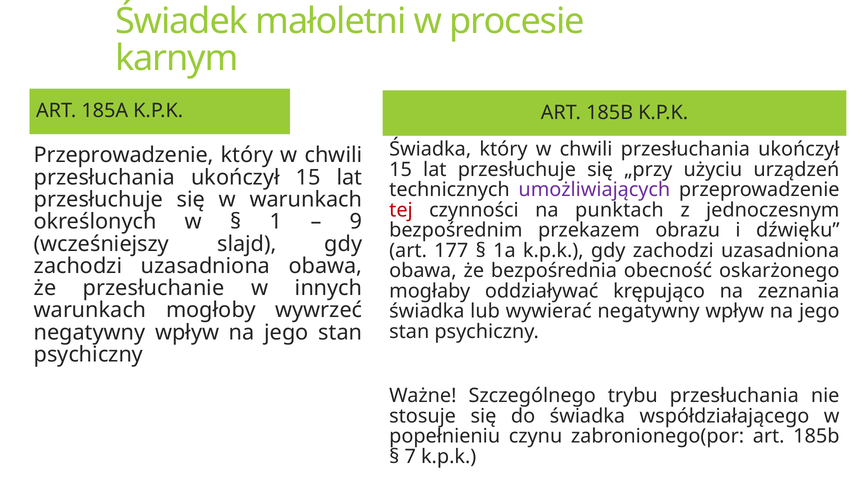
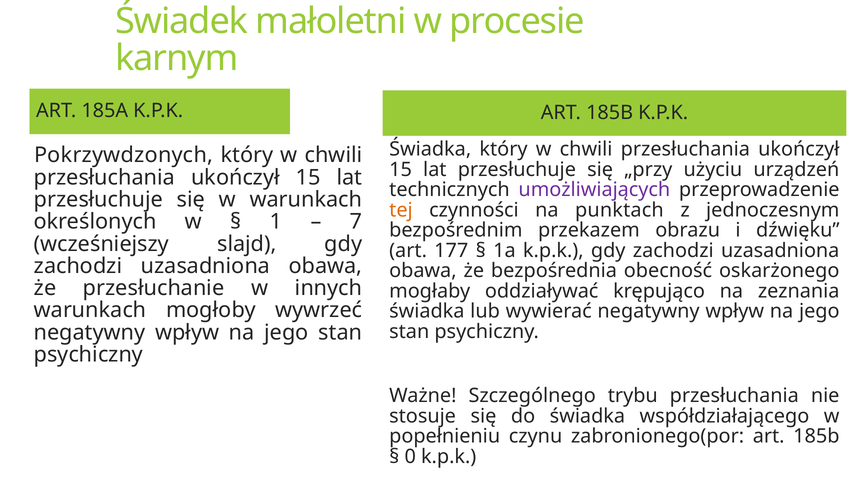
Przeprowadzenie at (124, 155): Przeprowadzenie -> Pokrzywdzonych
tej colour: red -> orange
9: 9 -> 7
7: 7 -> 0
